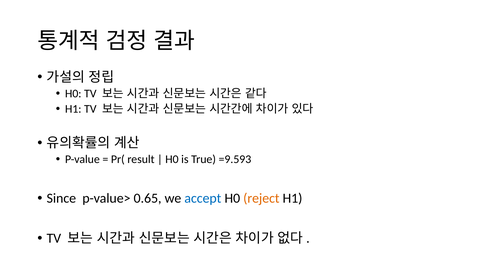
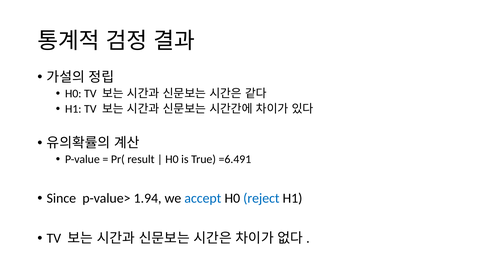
=9.593: =9.593 -> =6.491
0.65: 0.65 -> 1.94
reject colour: orange -> blue
